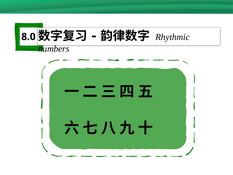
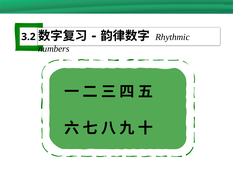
8.0: 8.0 -> 3.2
